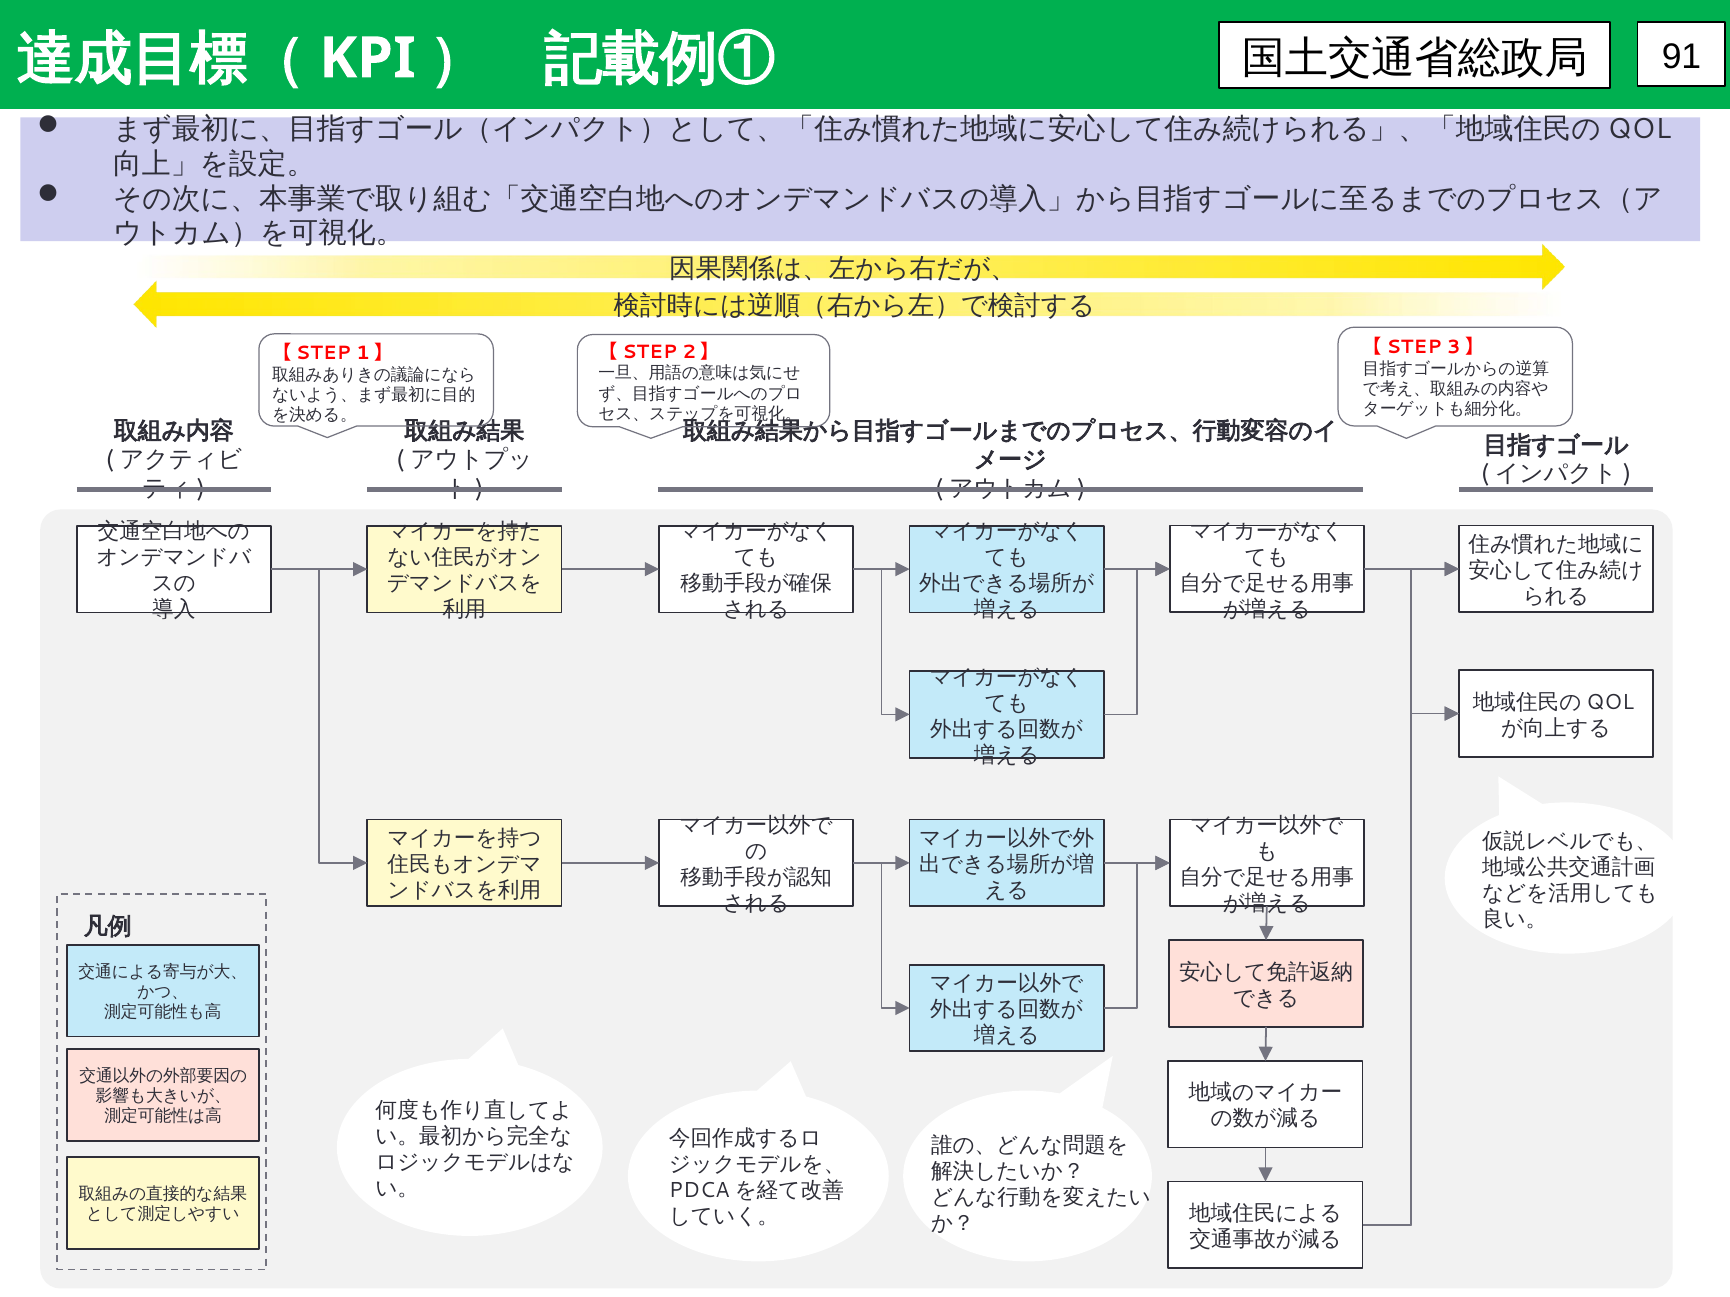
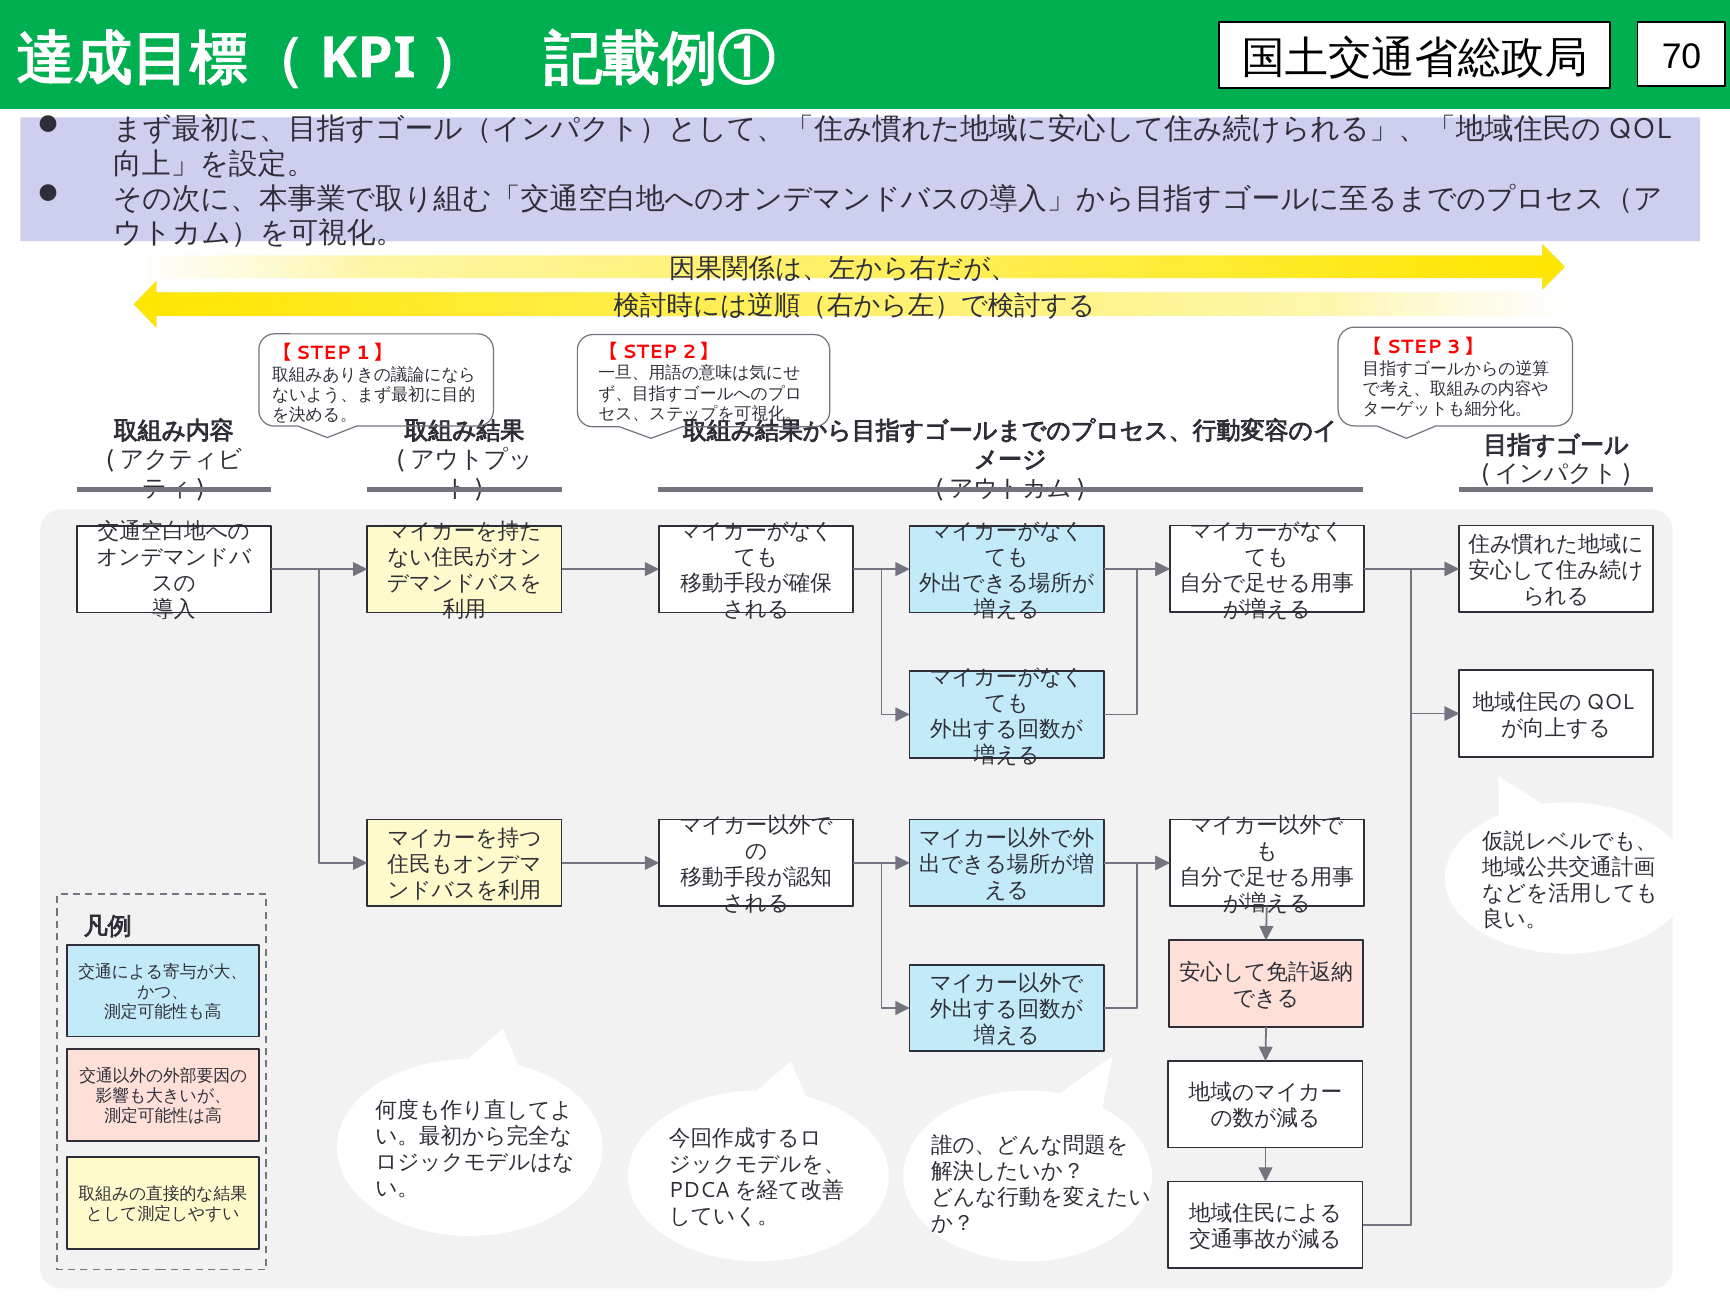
91: 91 -> 70
